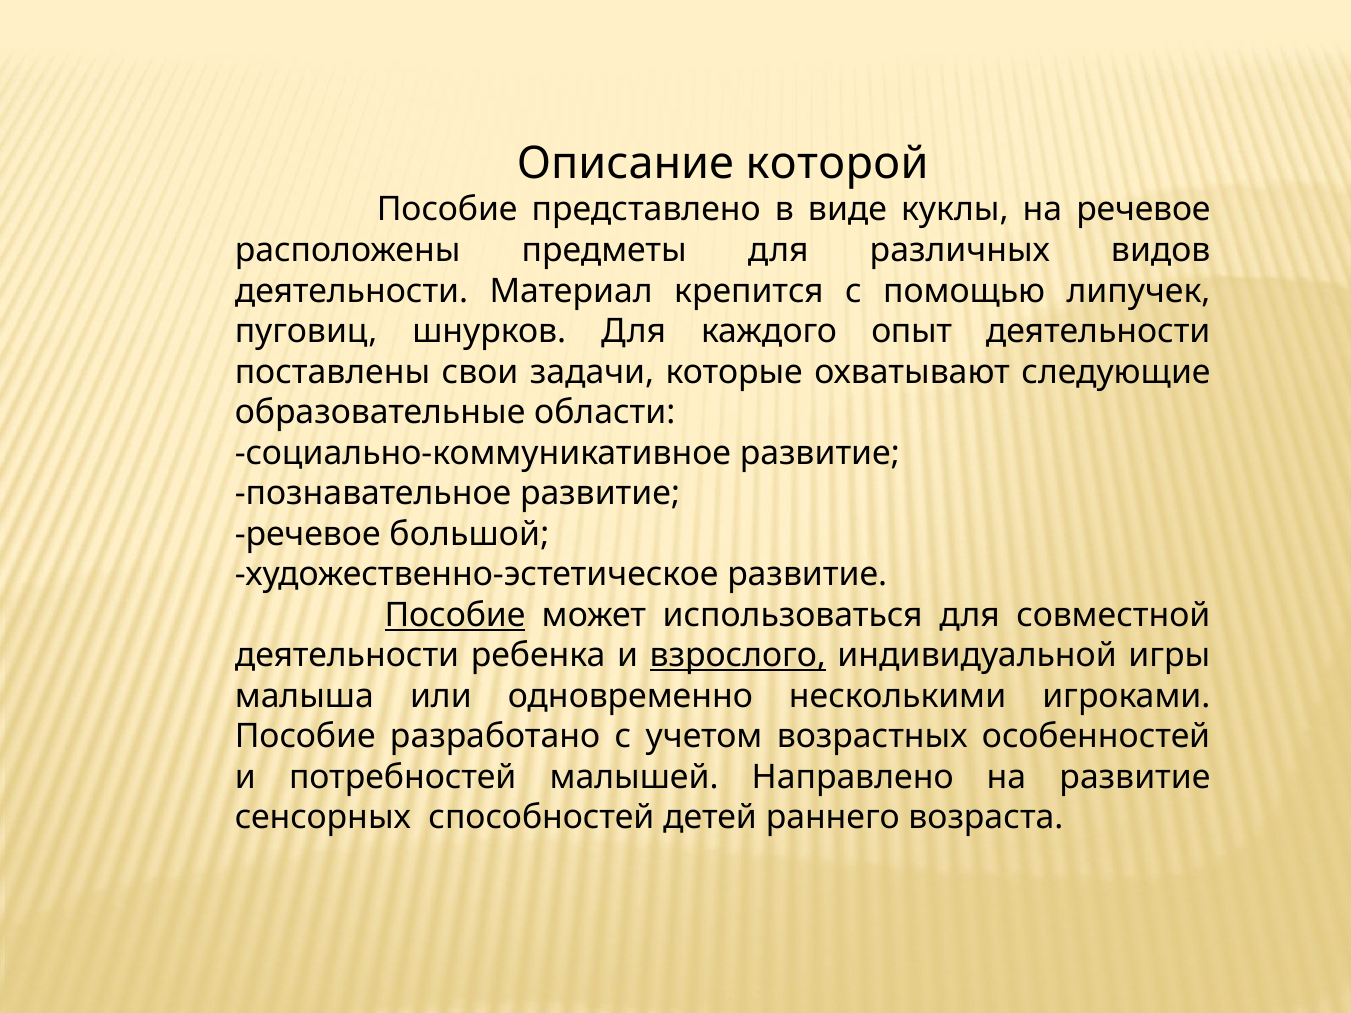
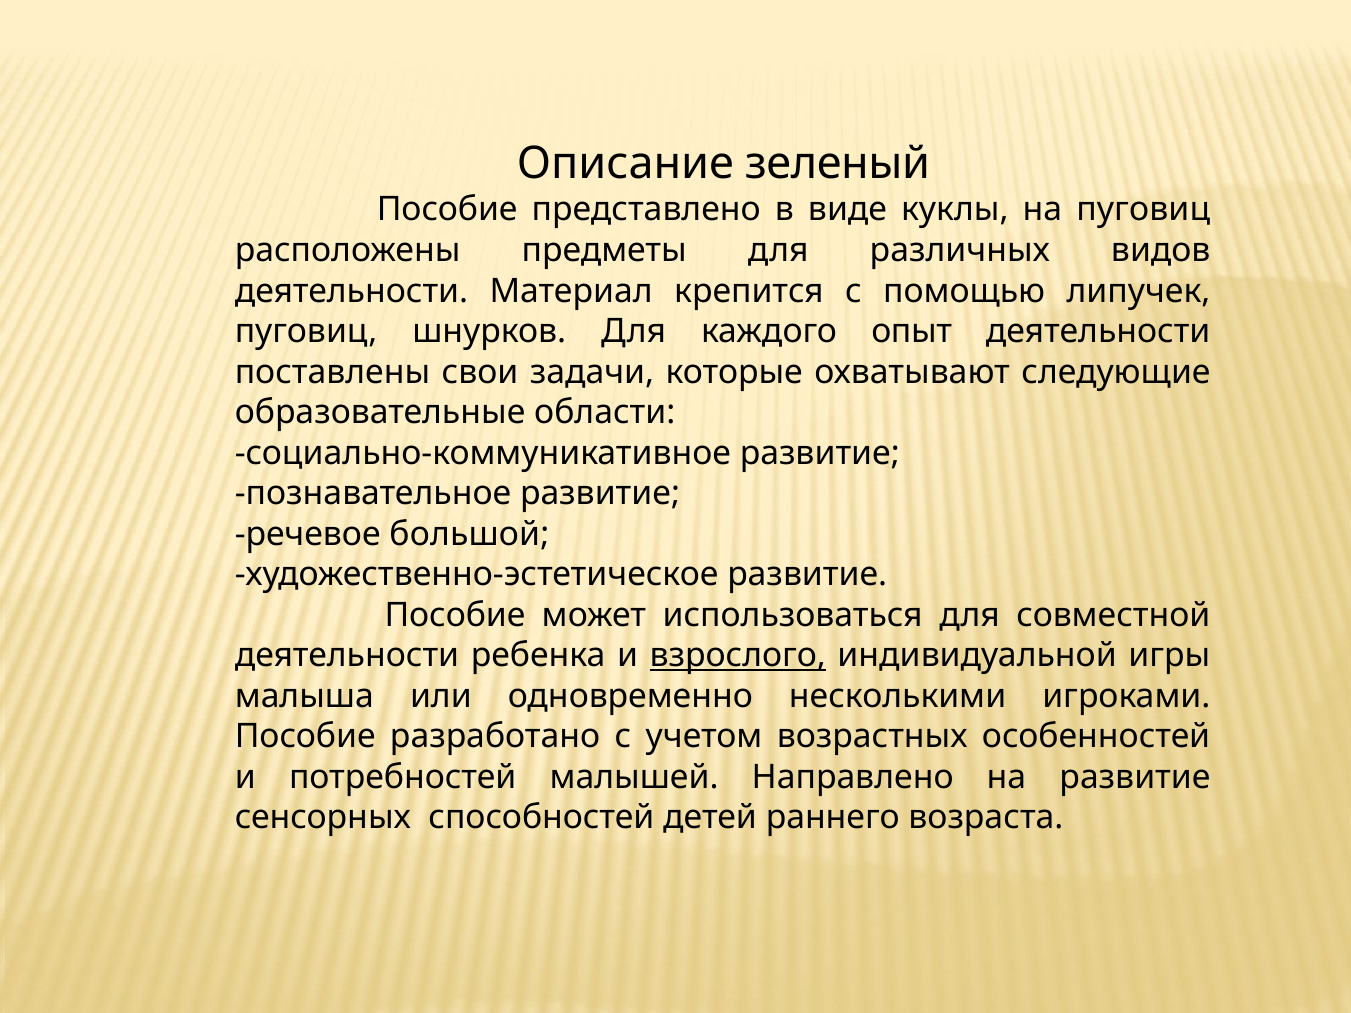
которой: которой -> зеленый
на речевое: речевое -> пуговиц
Пособие at (455, 615) underline: present -> none
